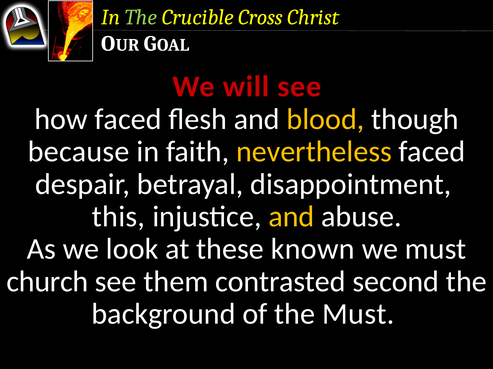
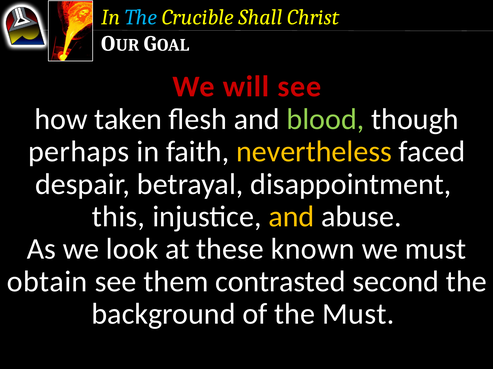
The at (141, 17) colour: light green -> light blue
Cross: Cross -> Shall
how faced: faced -> taken
blood colour: yellow -> light green
because: because -> perhaps
church: church -> obtain
